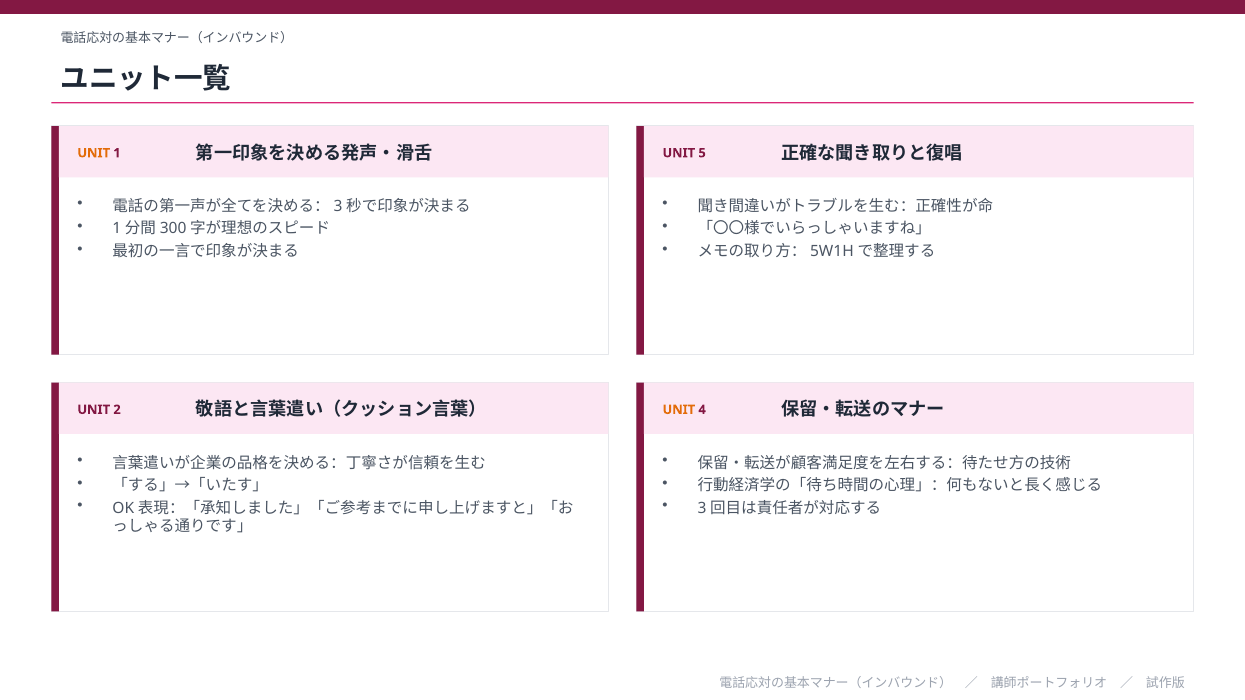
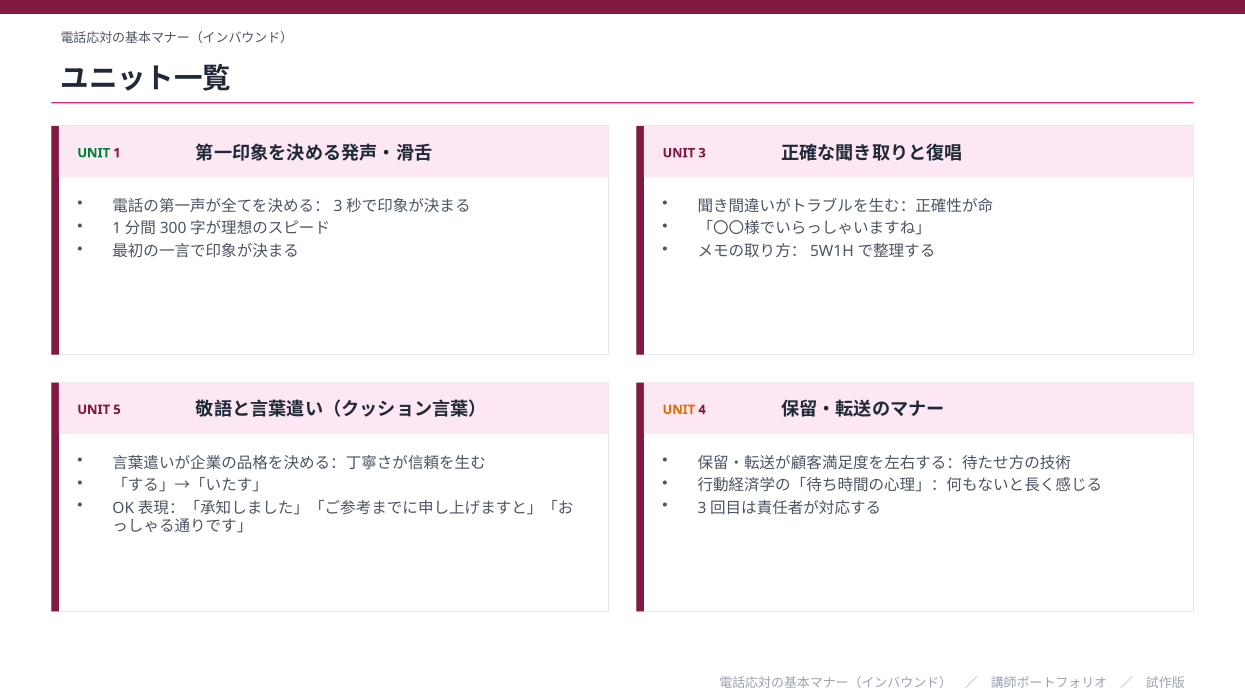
UNIT at (94, 153) colour: orange -> green
5: 5 -> 3
2: 2 -> 5
